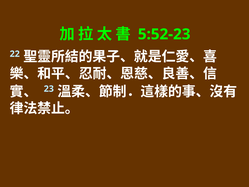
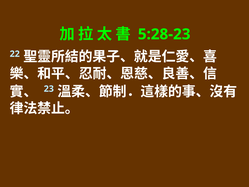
5:52-23: 5:52-23 -> 5:28-23
